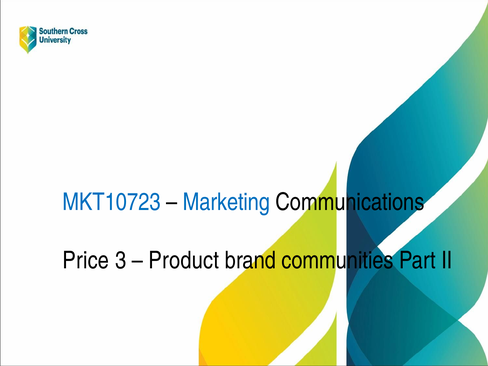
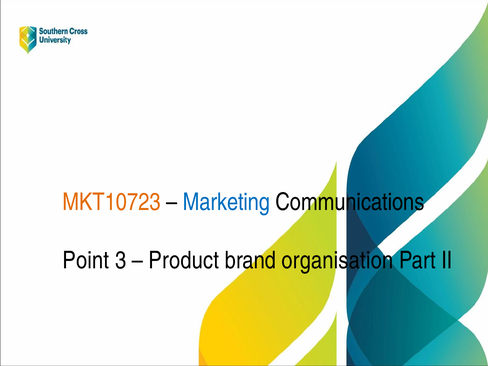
MKT10723 colour: blue -> orange
Price: Price -> Point
communities: communities -> organisation
